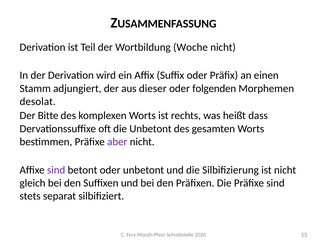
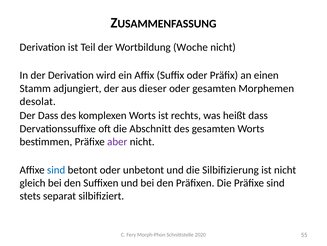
oder folgenden: folgenden -> gesamten
Der Bitte: Bitte -> Dass
die Unbetont: Unbetont -> Abschnitt
sind at (56, 169) colour: purple -> blue
